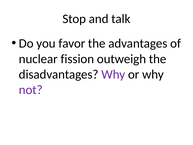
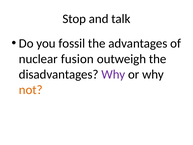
favor: favor -> fossil
fission: fission -> fusion
not colour: purple -> orange
